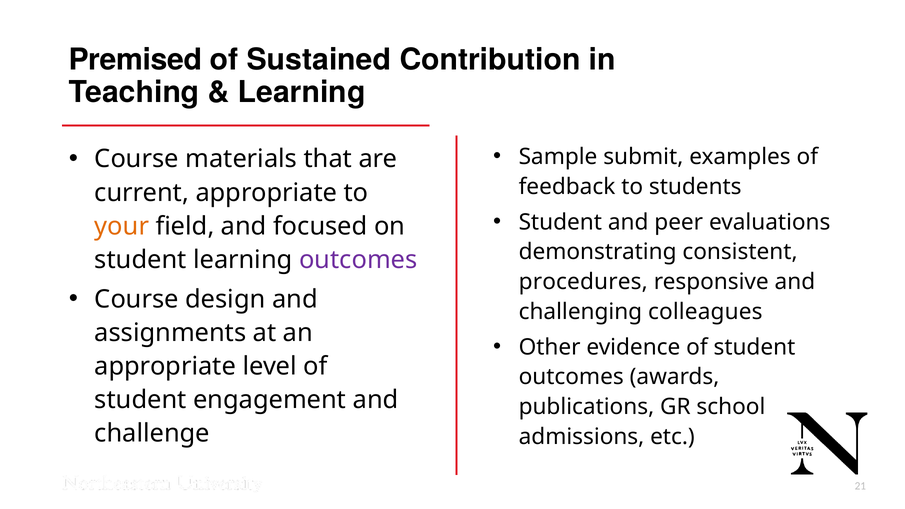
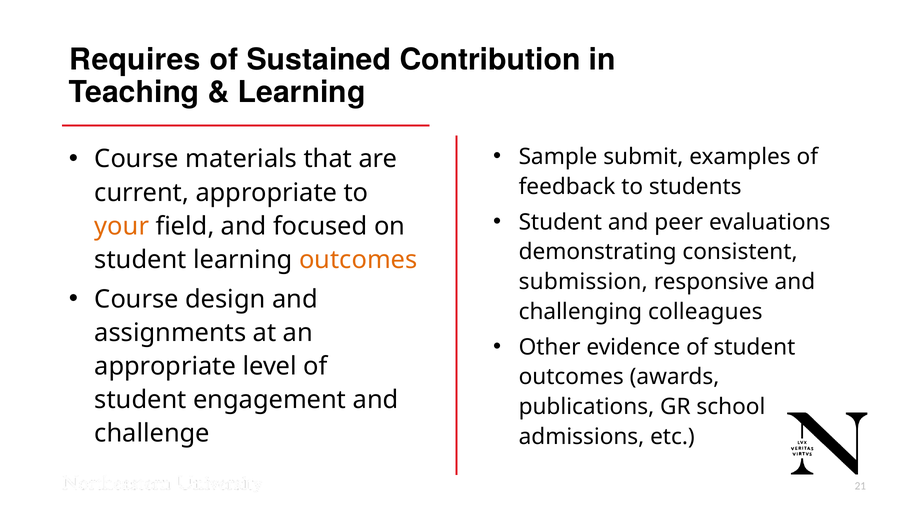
Premised: Premised -> Requires
outcomes at (358, 260) colour: purple -> orange
procedures: procedures -> submission
